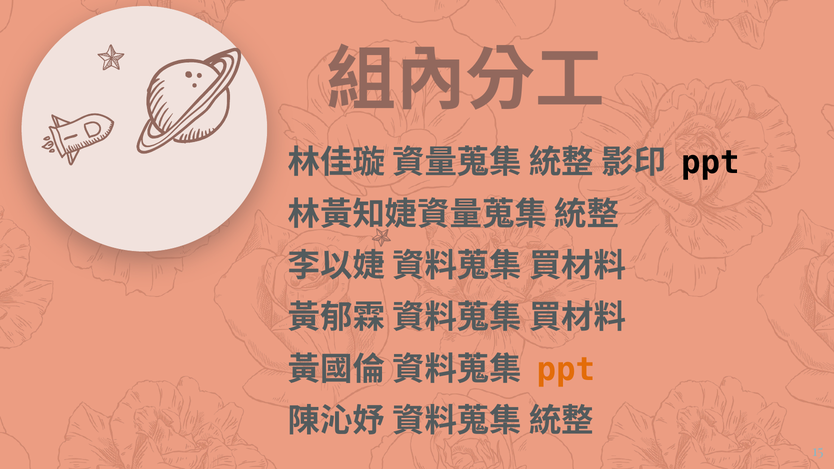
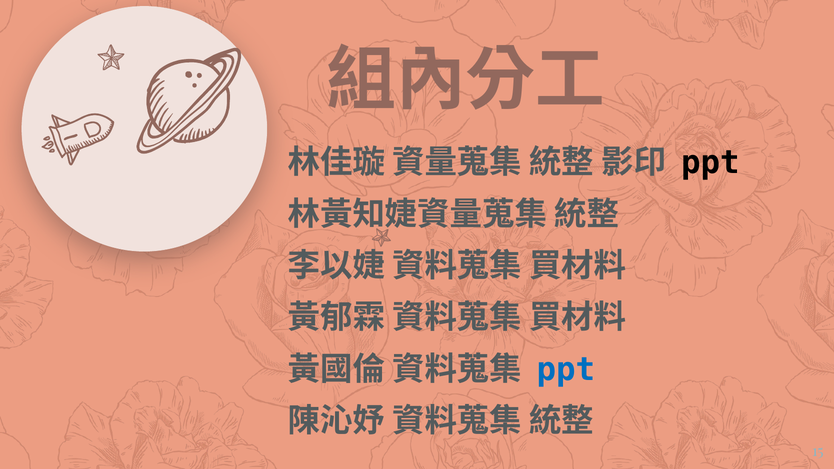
ppt at (566, 370) colour: orange -> blue
